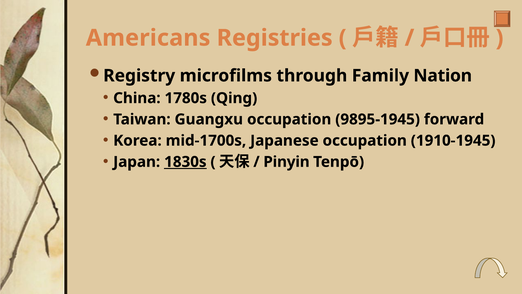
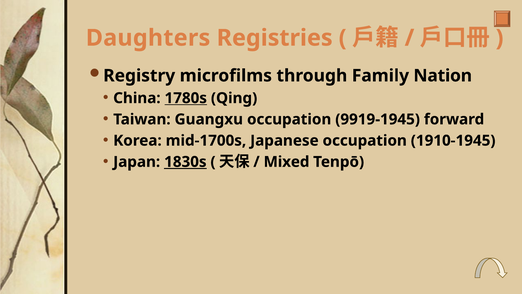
Americans: Americans -> Daughters
1780s underline: none -> present
9895-1945: 9895-1945 -> 9919-1945
Pinyin: Pinyin -> Mixed
